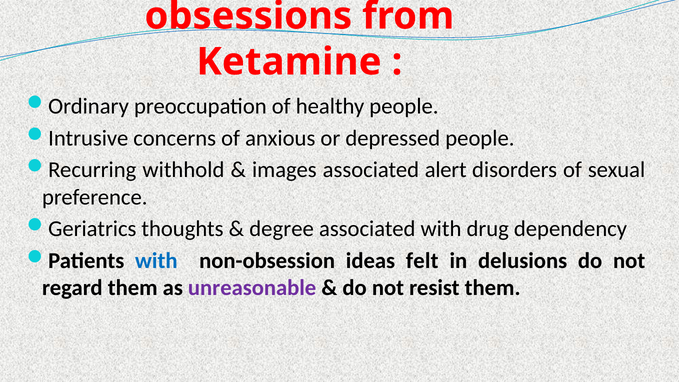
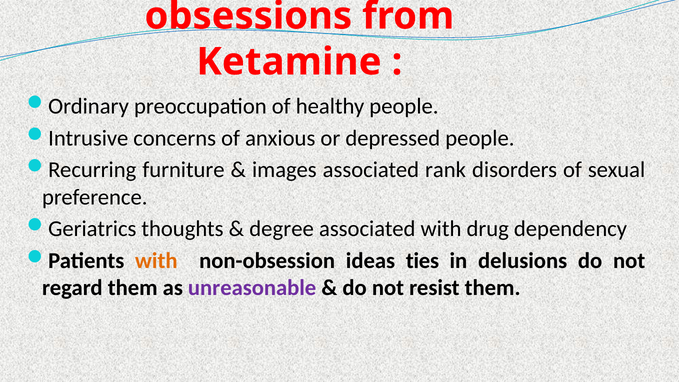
withhold: withhold -> furniture
alert: alert -> rank
with at (156, 260) colour: blue -> orange
felt: felt -> ties
